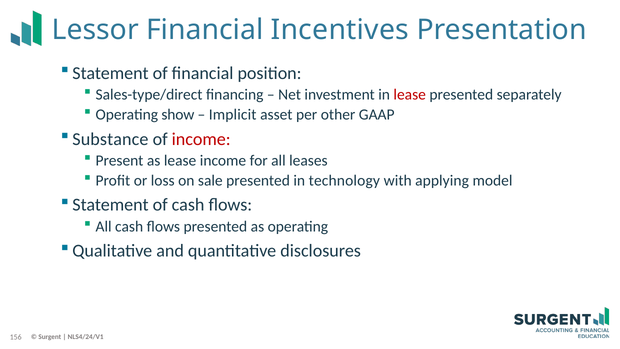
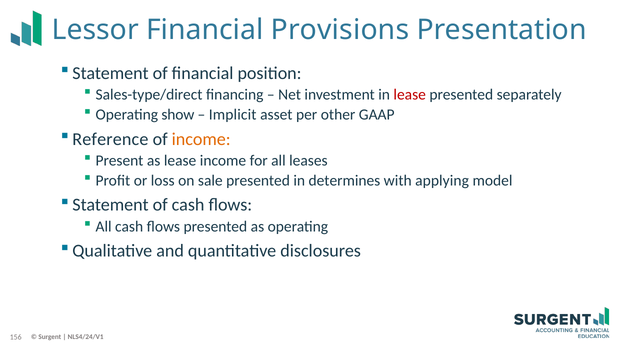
Incentives: Incentives -> Provisions
Substance: Substance -> Reference
income at (201, 139) colour: red -> orange
technology: technology -> determines
